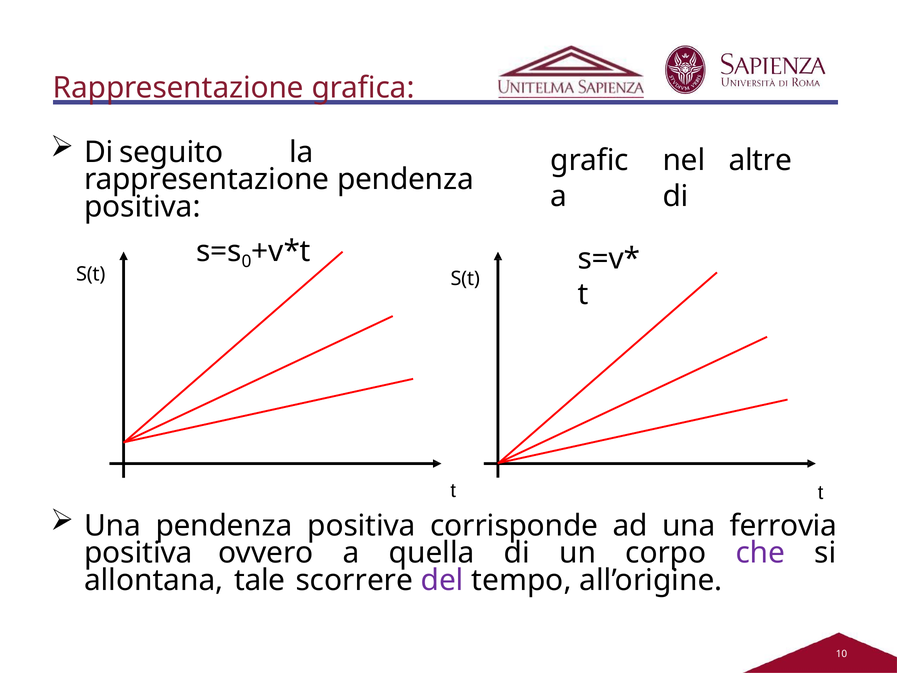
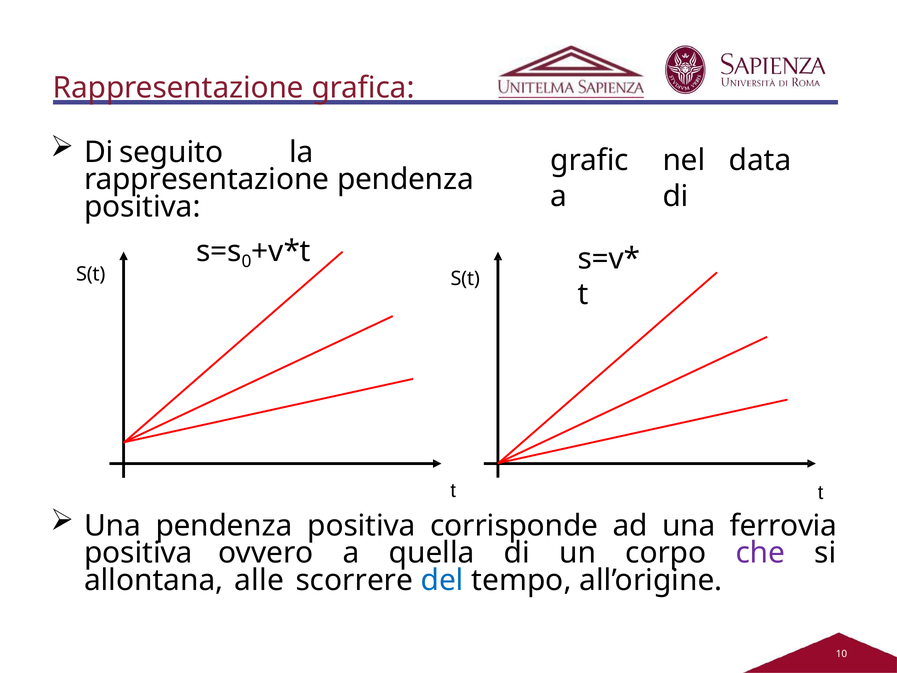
altre: altre -> data
tale: tale -> alle
del colour: purple -> blue
